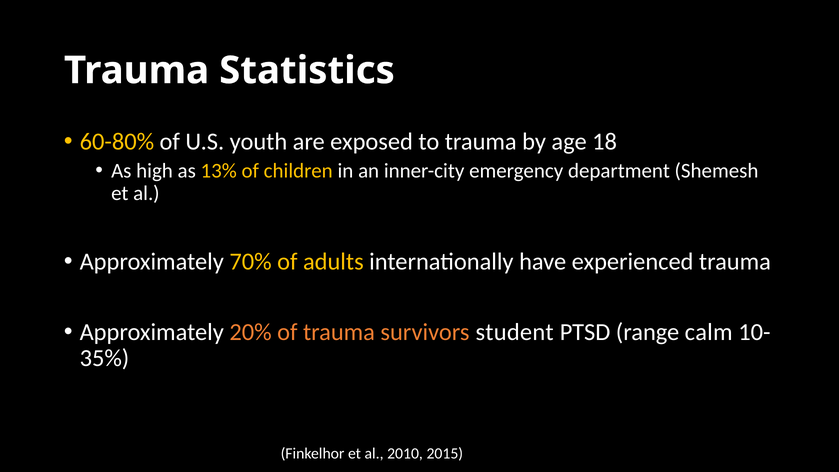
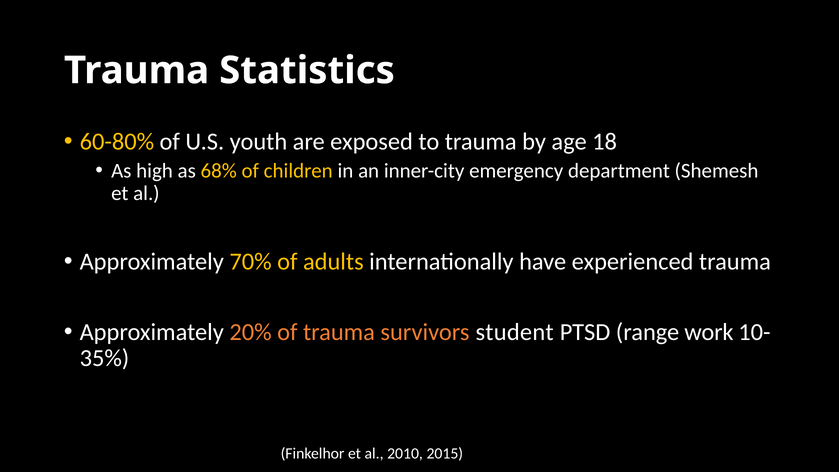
13%: 13% -> 68%
calm: calm -> work
